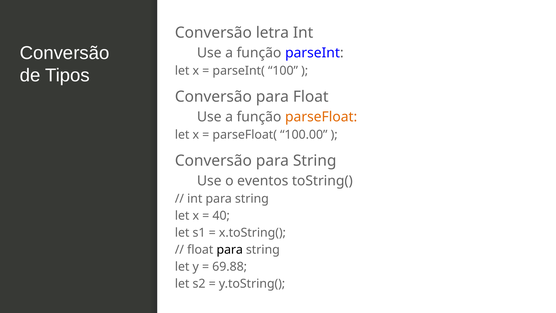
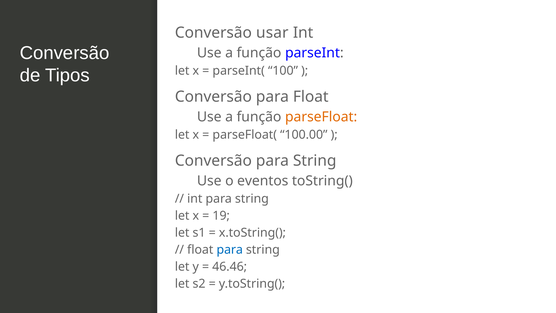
letra: letra -> usar
40: 40 -> 19
para at (230, 250) colour: black -> blue
69.88: 69.88 -> 46.46
